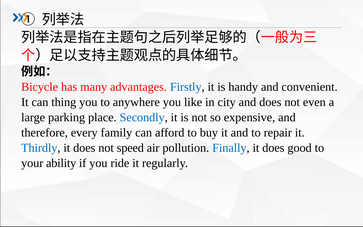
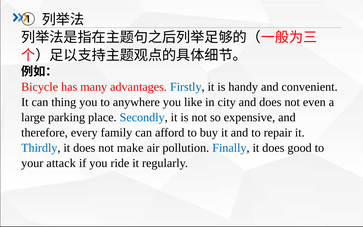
speed: speed -> make
ability: ability -> attack
